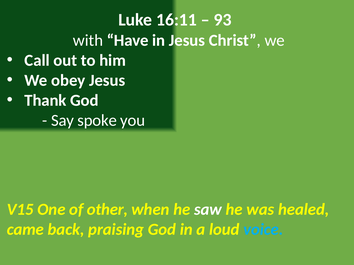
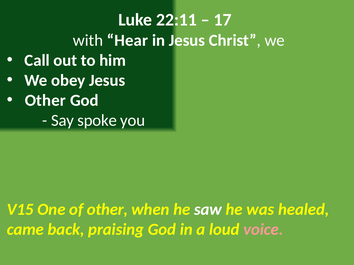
16:11: 16:11 -> 22:11
93: 93 -> 17
Have: Have -> Hear
Thank at (45, 101): Thank -> Other
voice colour: light blue -> pink
